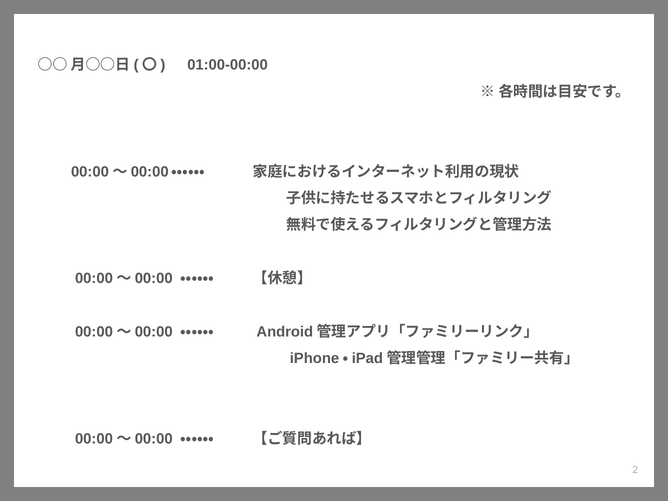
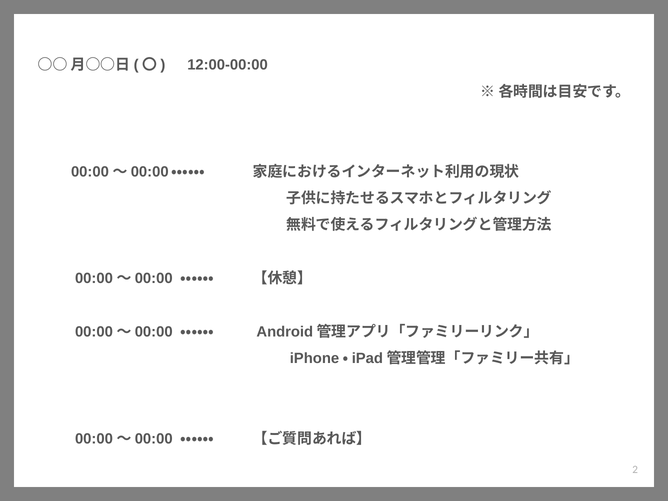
01:00-00:00: 01:00-00:00 -> 12:00-00:00
